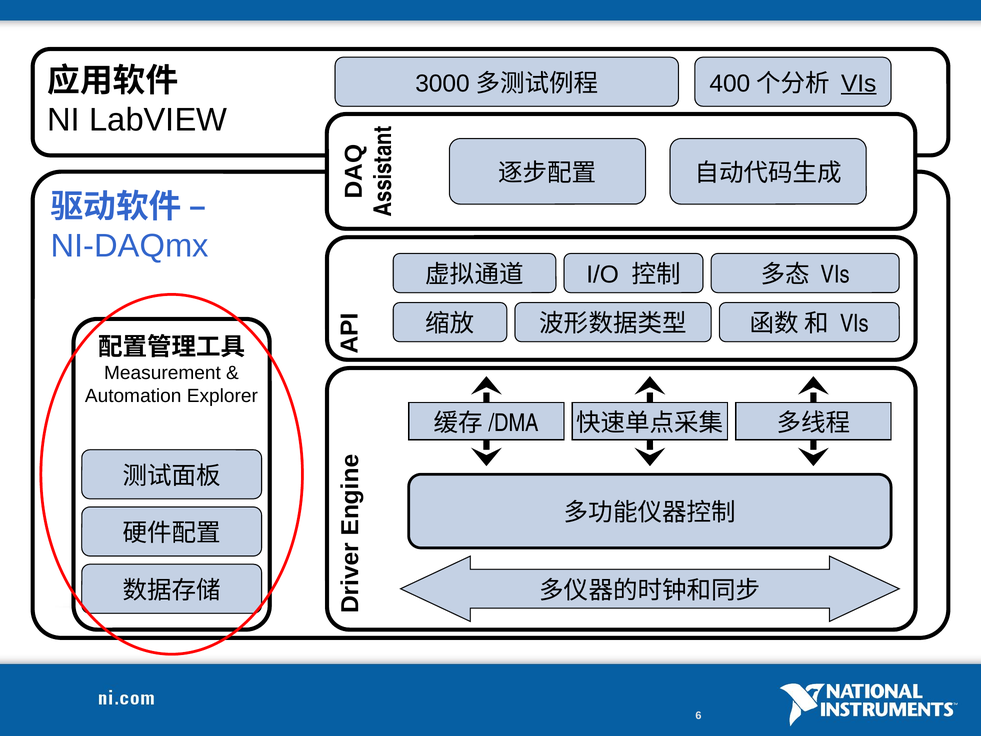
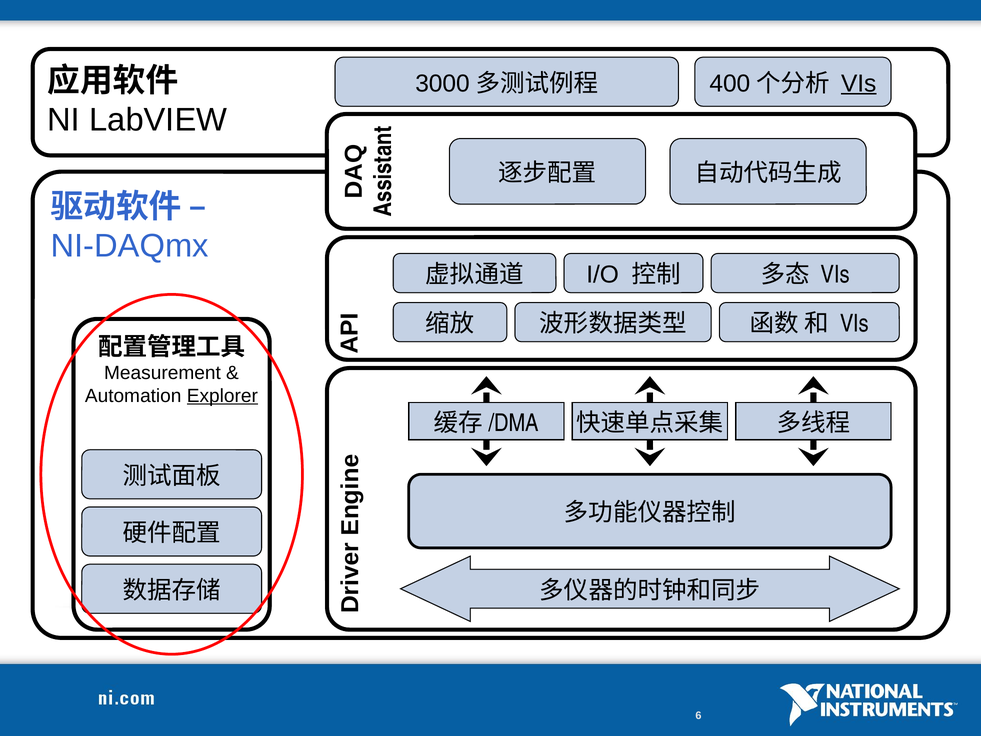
Explorer underline: none -> present
